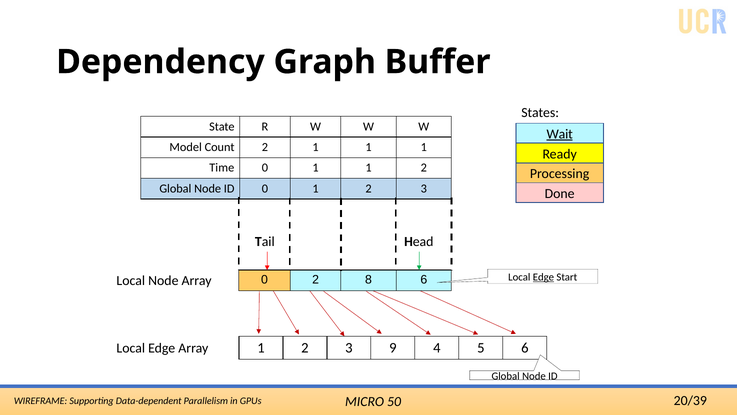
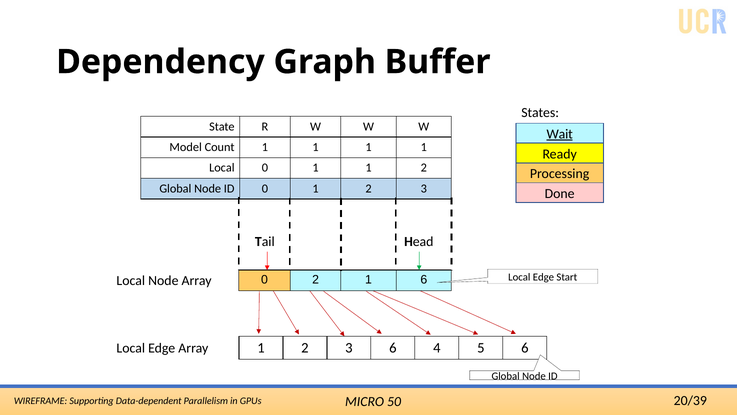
Count 2: 2 -> 1
Time at (222, 168): Time -> Local
Edge at (543, 277) underline: present -> none
2 8: 8 -> 1
3 9: 9 -> 6
